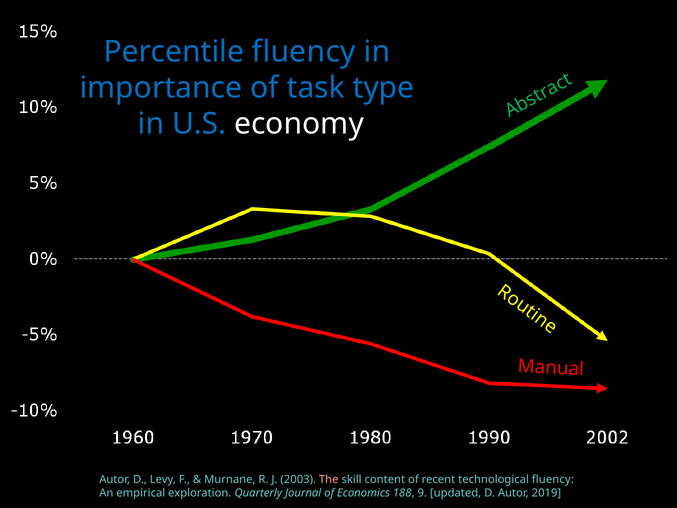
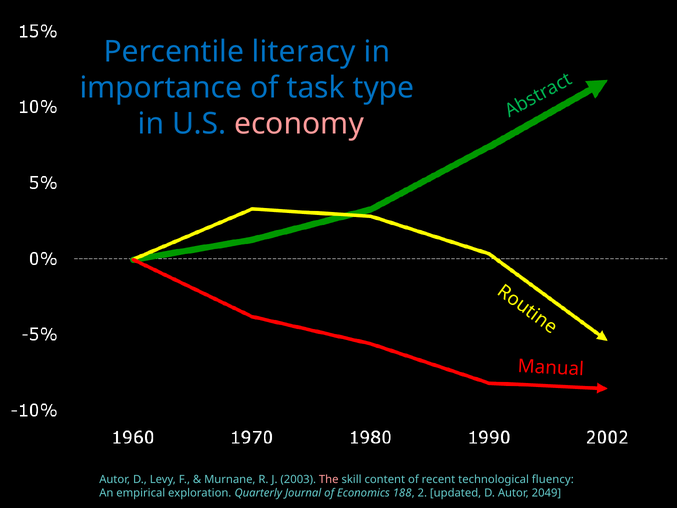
Percentile fluency: fluency -> literacy
economy colour: white -> pink
9: 9 -> 2
2019: 2019 -> 2049
